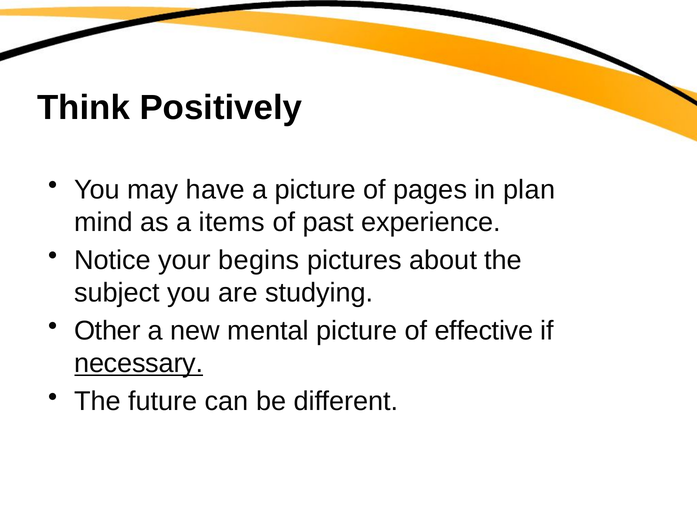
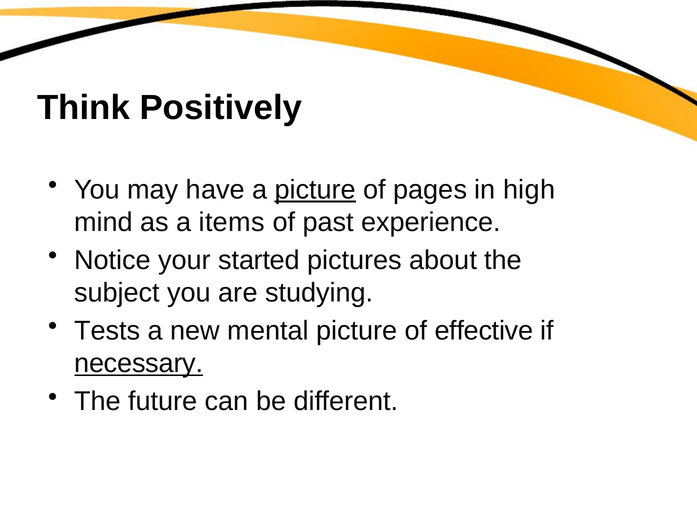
picture at (315, 190) underline: none -> present
plan: plan -> high
begins: begins -> started
Other: Other -> Tests
